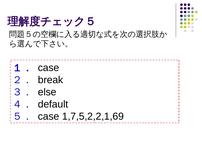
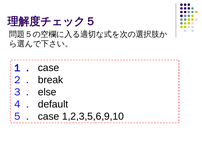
1,7,5,2,2,1,69: 1,7,5,2,2,1,69 -> 1,2,3,5,6,9,10
